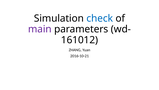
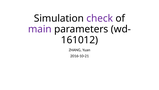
check colour: blue -> purple
